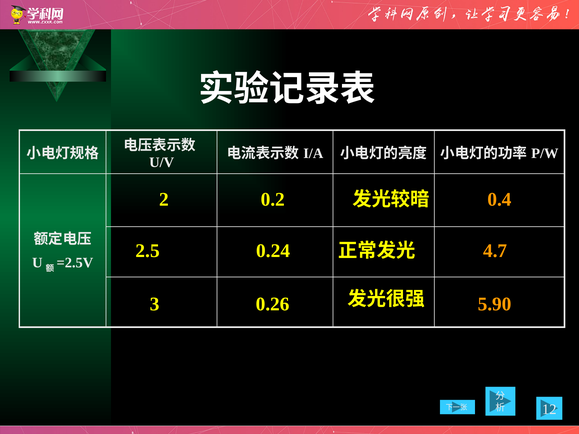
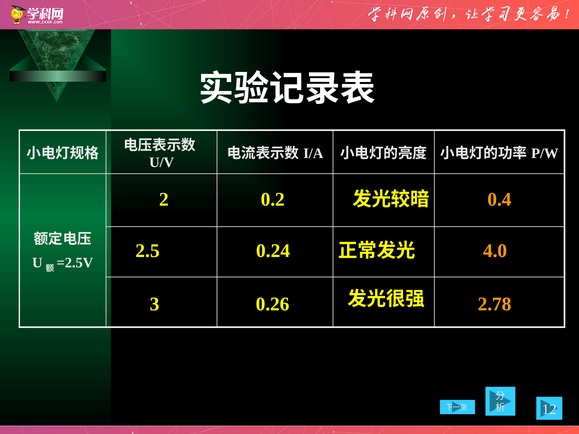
4.7: 4.7 -> 4.0
5.90: 5.90 -> 2.78
